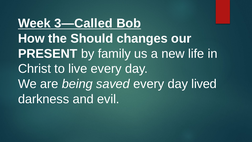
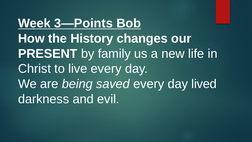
3—Called: 3—Called -> 3—Points
Should: Should -> History
